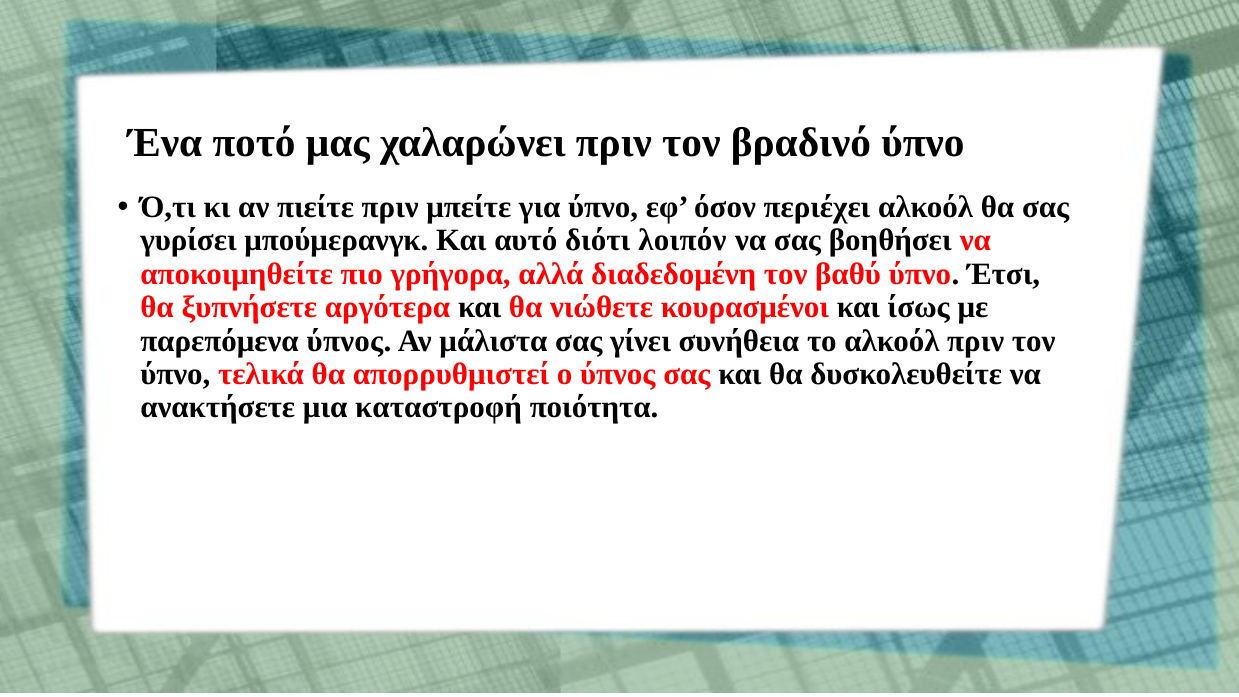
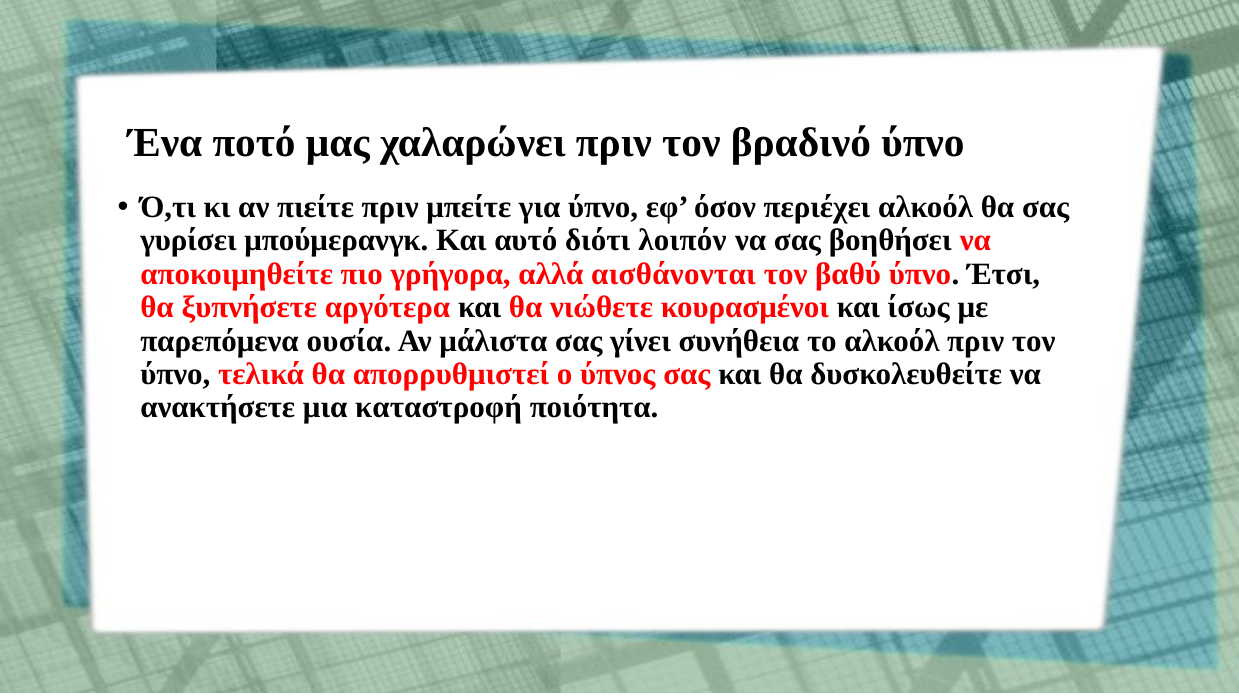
διαδεδομένη: διαδεδομένη -> αισθάνονται
παρεπόμενα ύπνος: ύπνος -> ουσία
